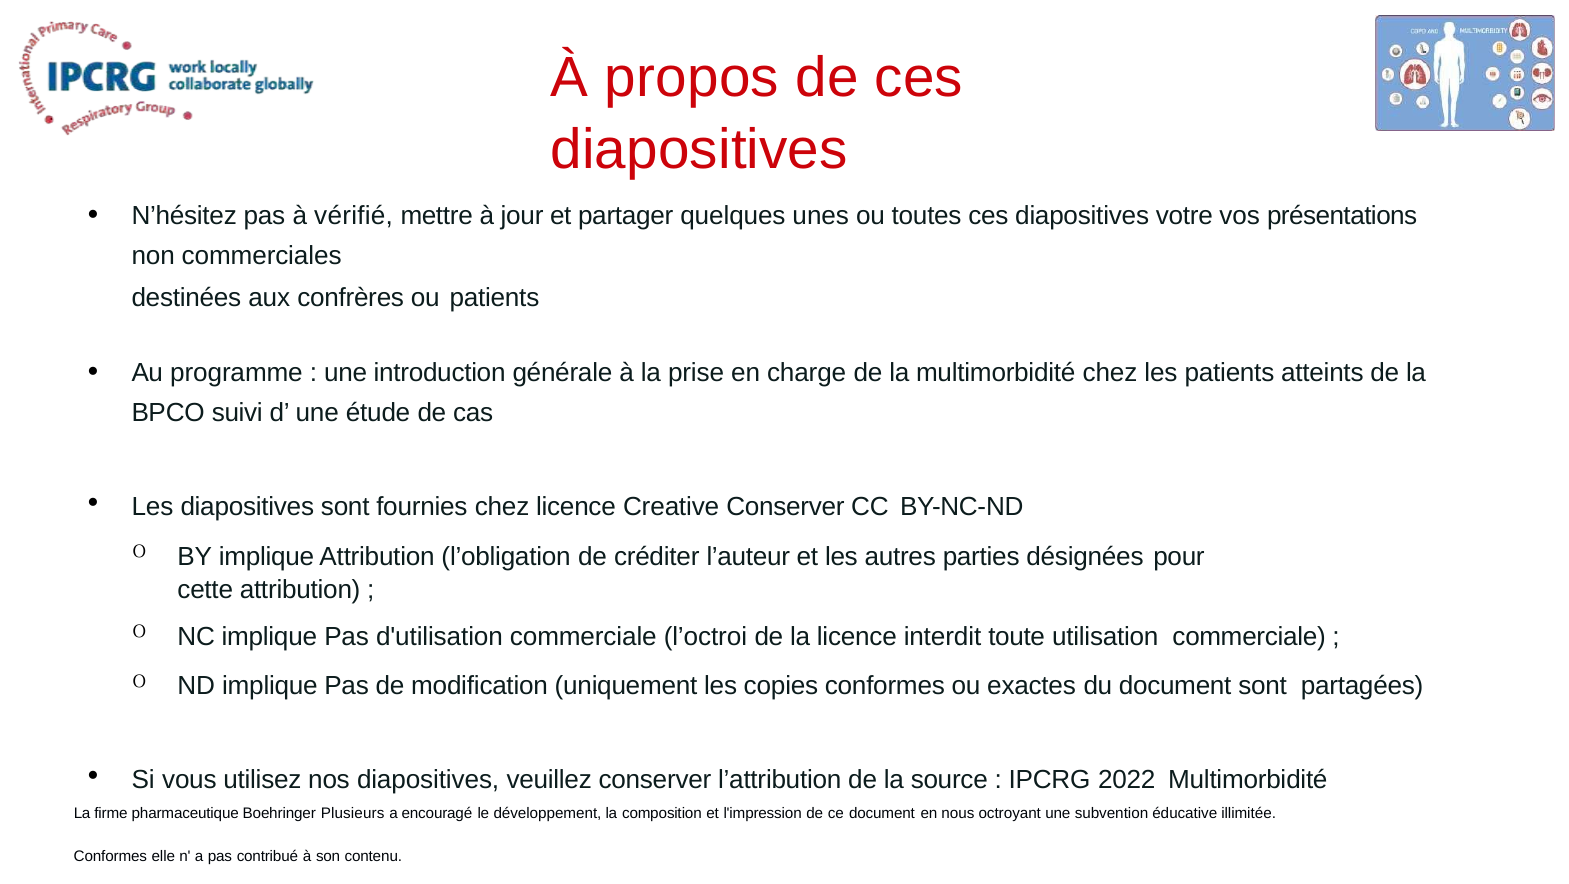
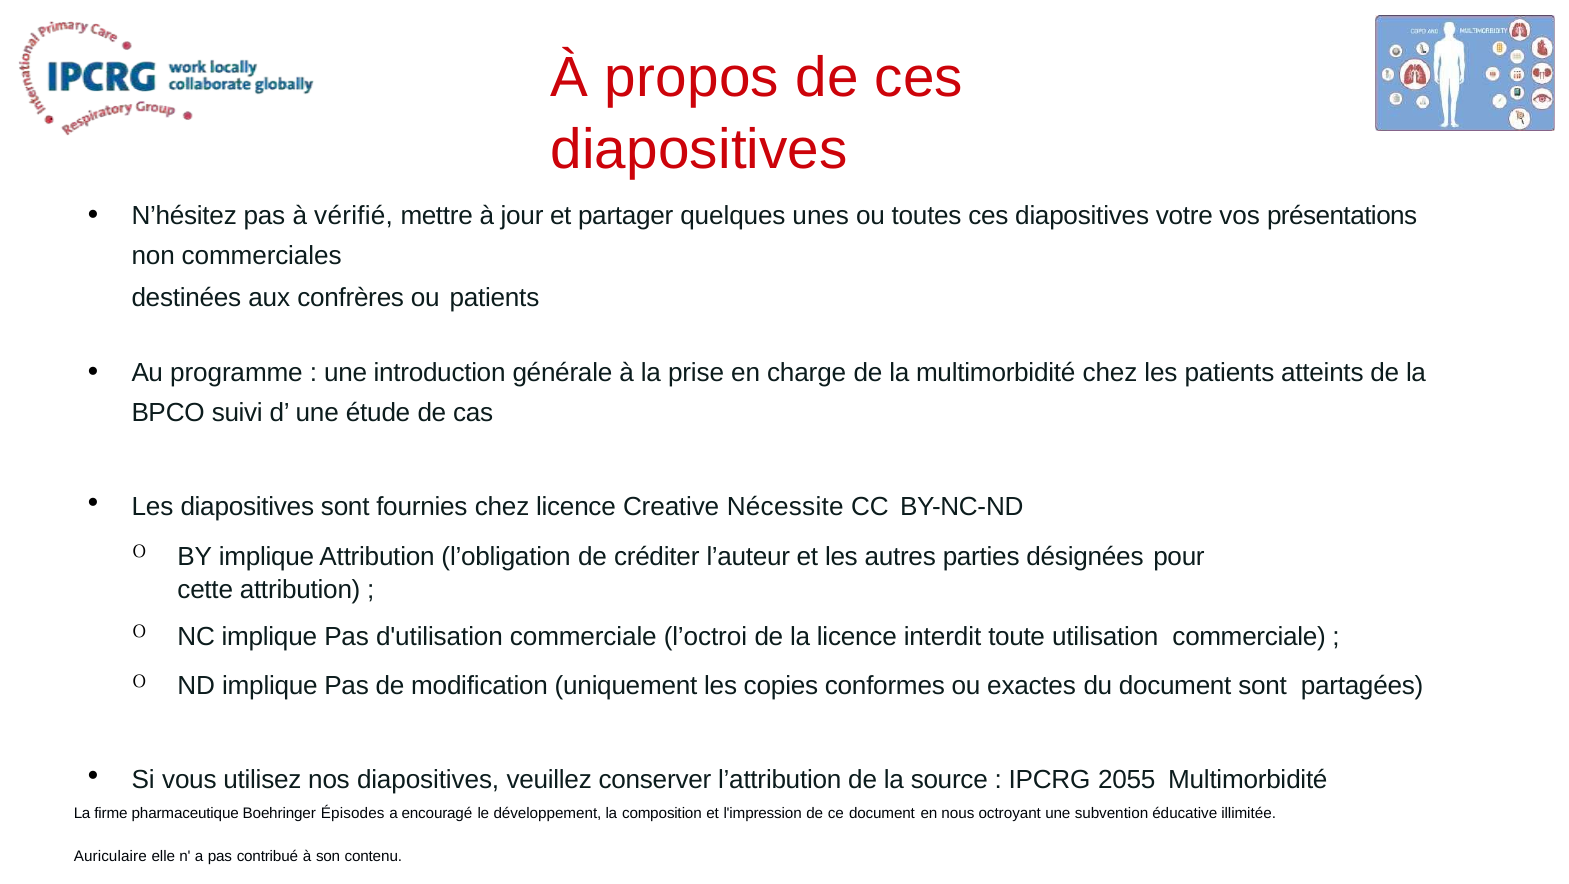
Creative Conserver: Conserver -> Nécessite
2022: 2022 -> 2055
Plusieurs: Plusieurs -> Épisodes
Conformes at (110, 856): Conformes -> Auriculaire
